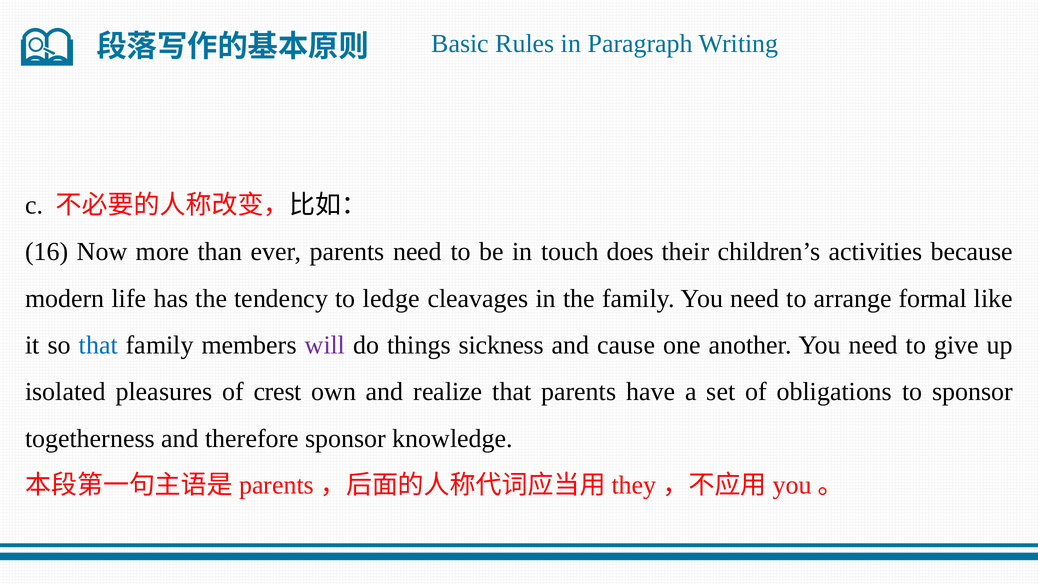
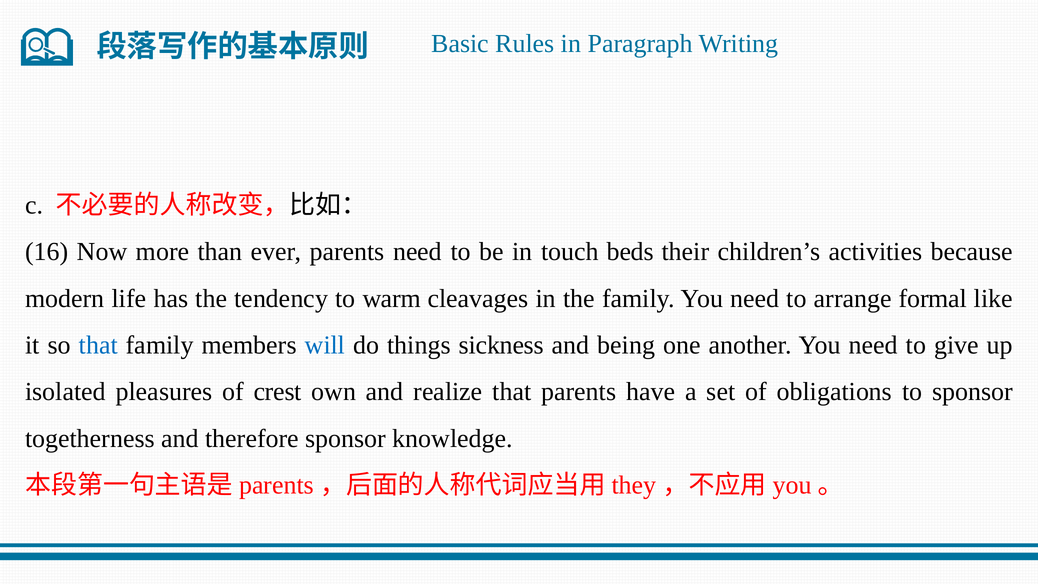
does: does -> beds
ledge: ledge -> warm
will colour: purple -> blue
cause: cause -> being
